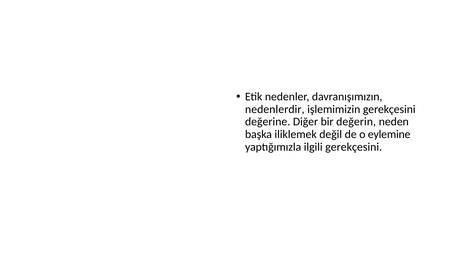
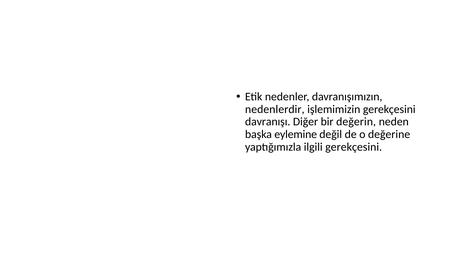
değerine: değerine -> davranışı
iliklemek: iliklemek -> eylemine
eylemine: eylemine -> değerine
